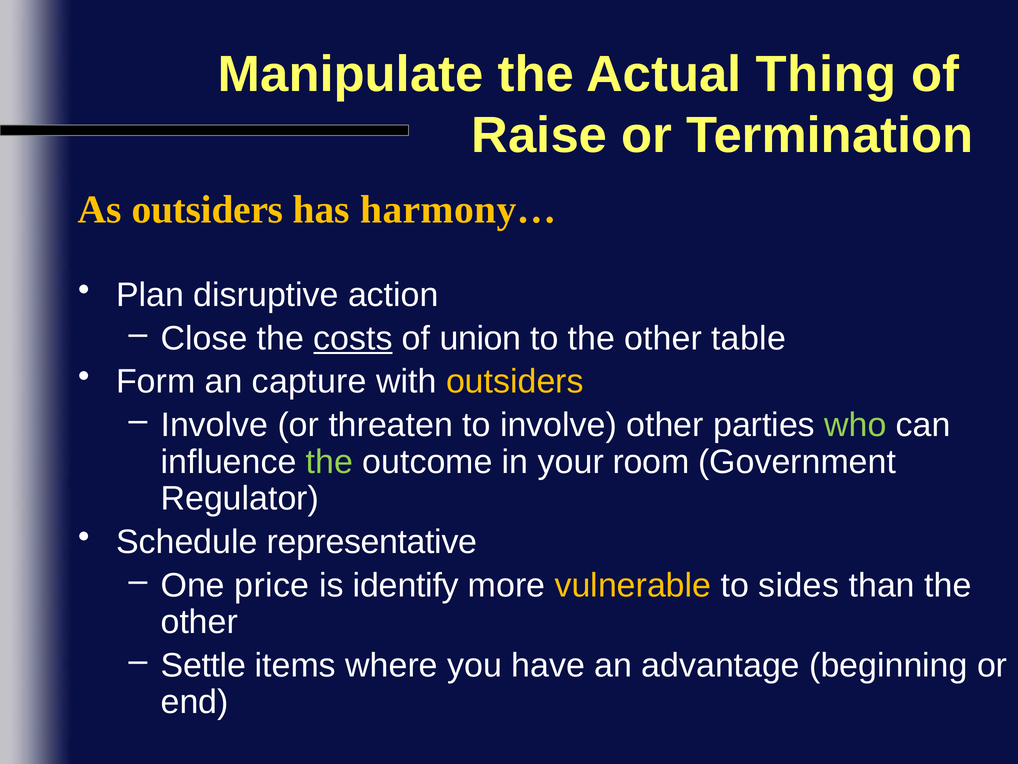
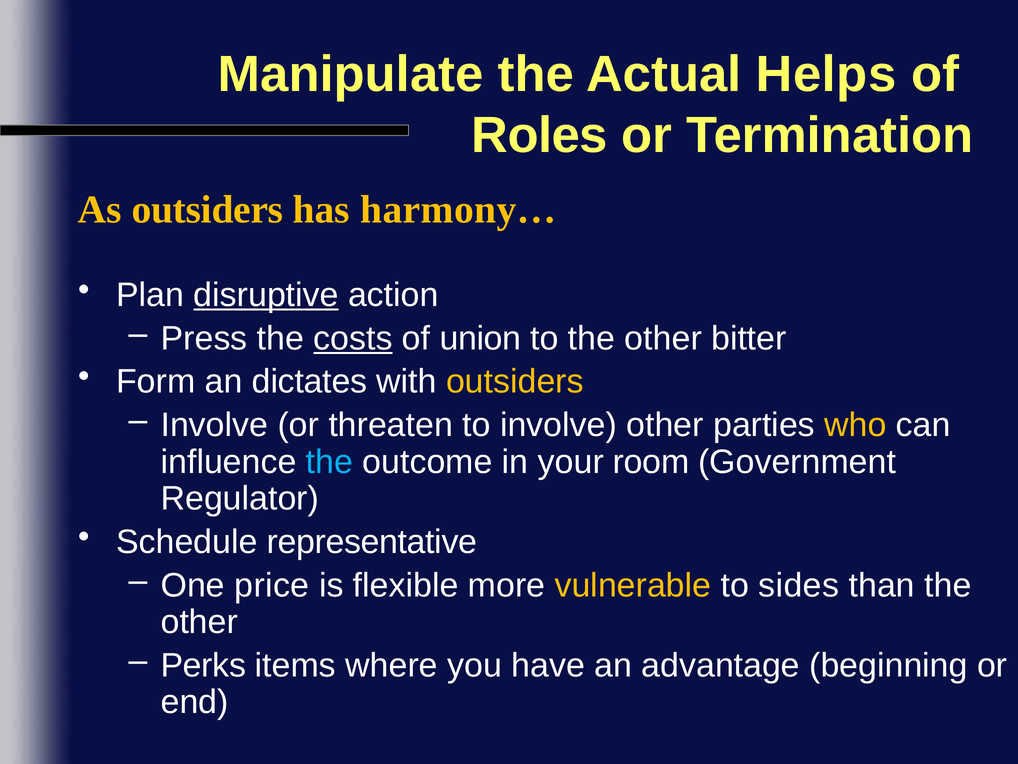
Thing: Thing -> Helps
Raise: Raise -> Roles
disruptive underline: none -> present
Close: Close -> Press
table: table -> bitter
capture: capture -> dictates
who colour: light green -> yellow
the at (329, 462) colour: light green -> light blue
identify: identify -> flexible
Settle: Settle -> Perks
